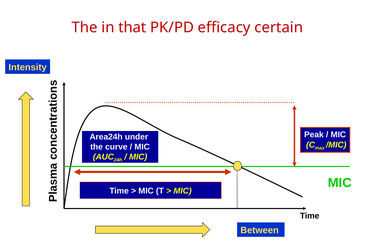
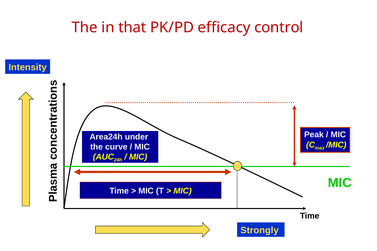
certain: certain -> control
Between: Between -> Strongly
